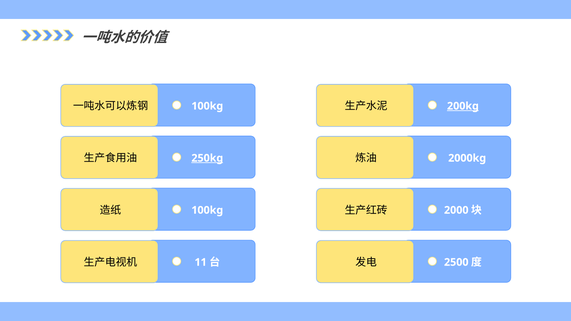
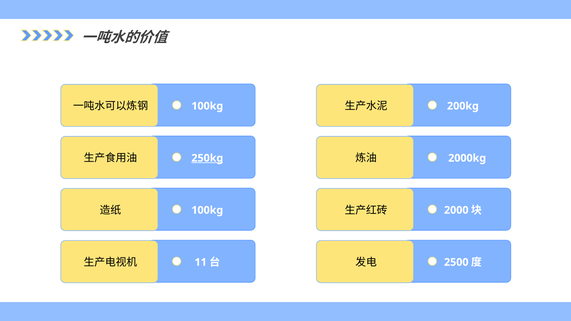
200kg underline: present -> none
